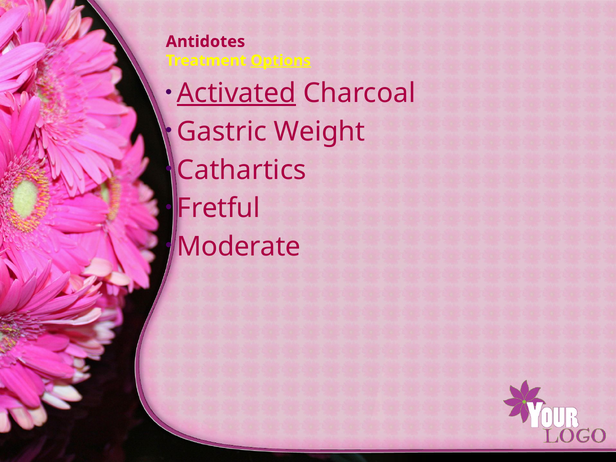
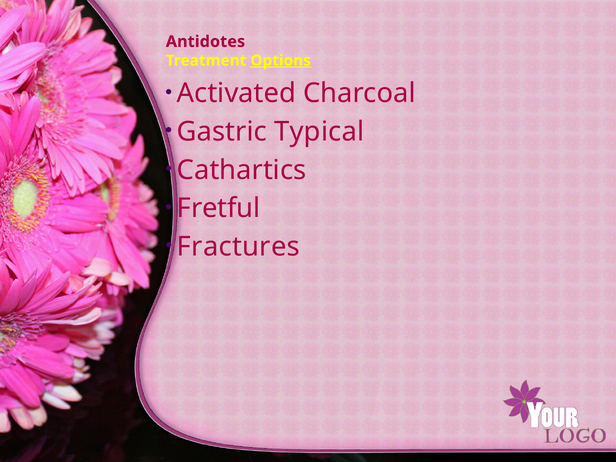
Activated underline: present -> none
Weight: Weight -> Typical
Moderate: Moderate -> Fractures
